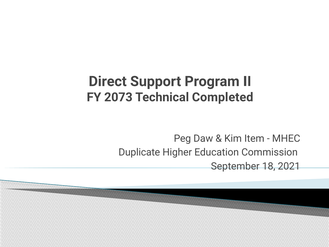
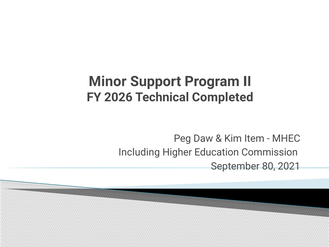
Direct: Direct -> Minor
2073: 2073 -> 2026
Duplicate: Duplicate -> Including
18: 18 -> 80
